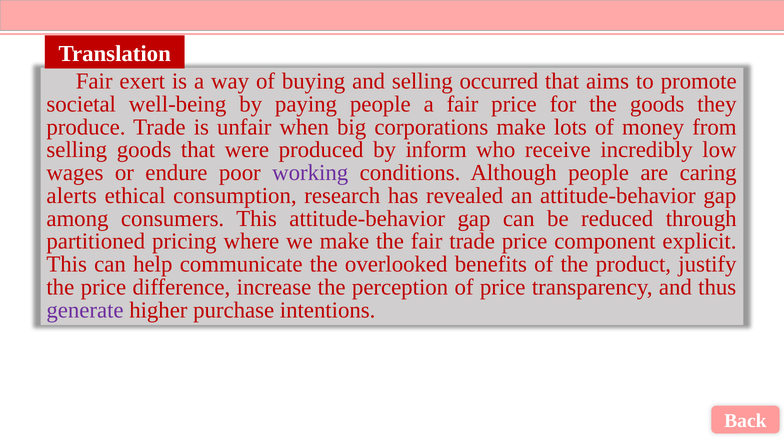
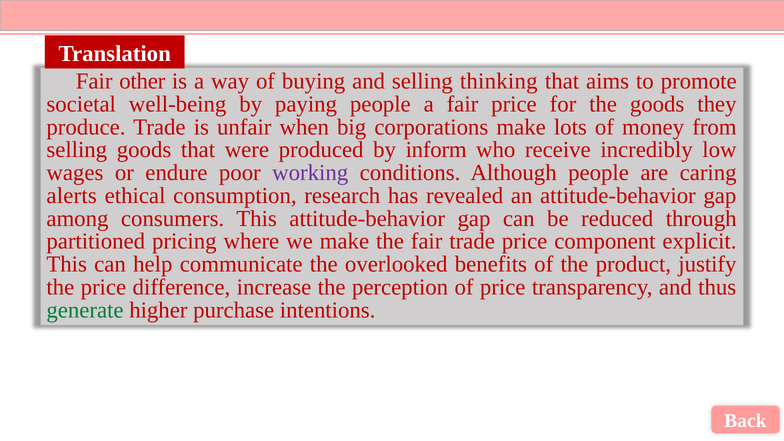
exert: exert -> other
occurred: occurred -> thinking
generate colour: purple -> green
